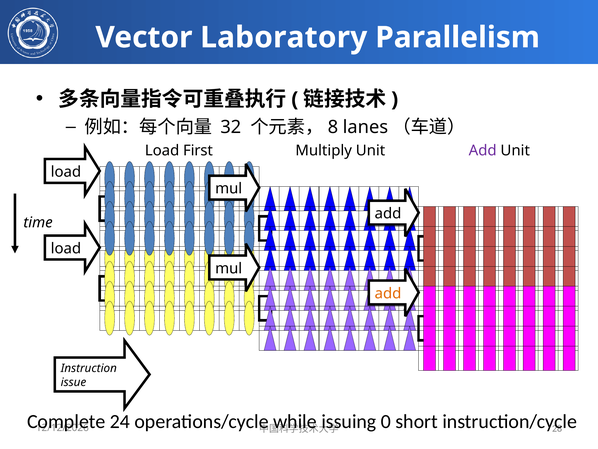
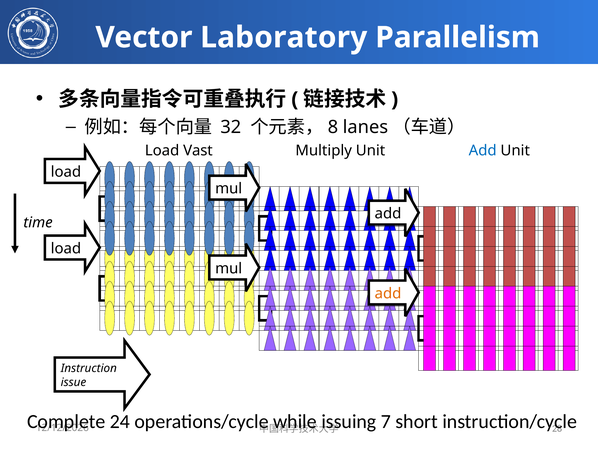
First: First -> Vast
Add at (483, 150) colour: purple -> blue
0: 0 -> 7
